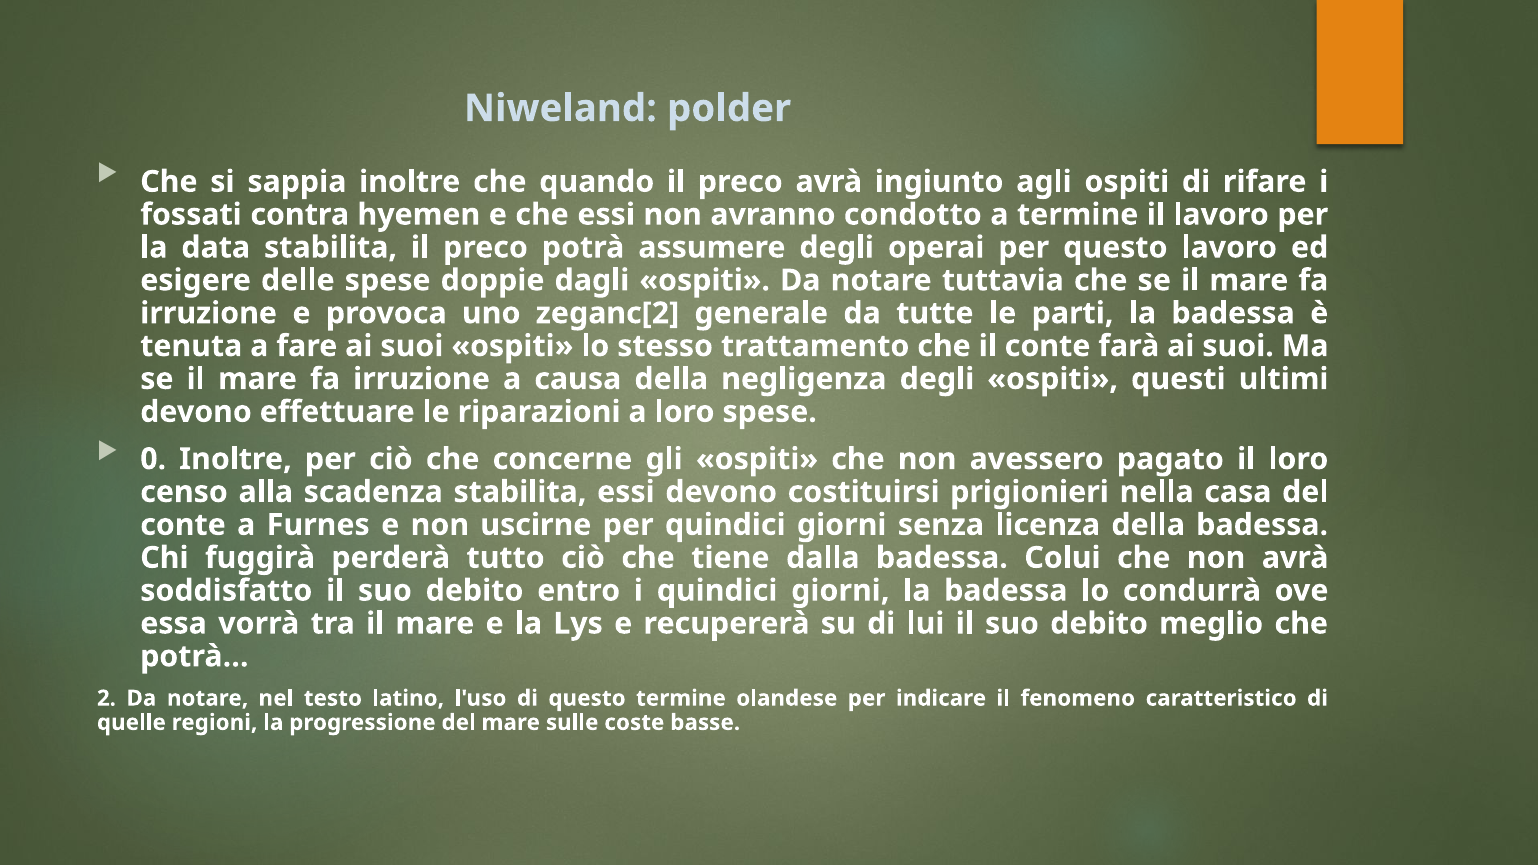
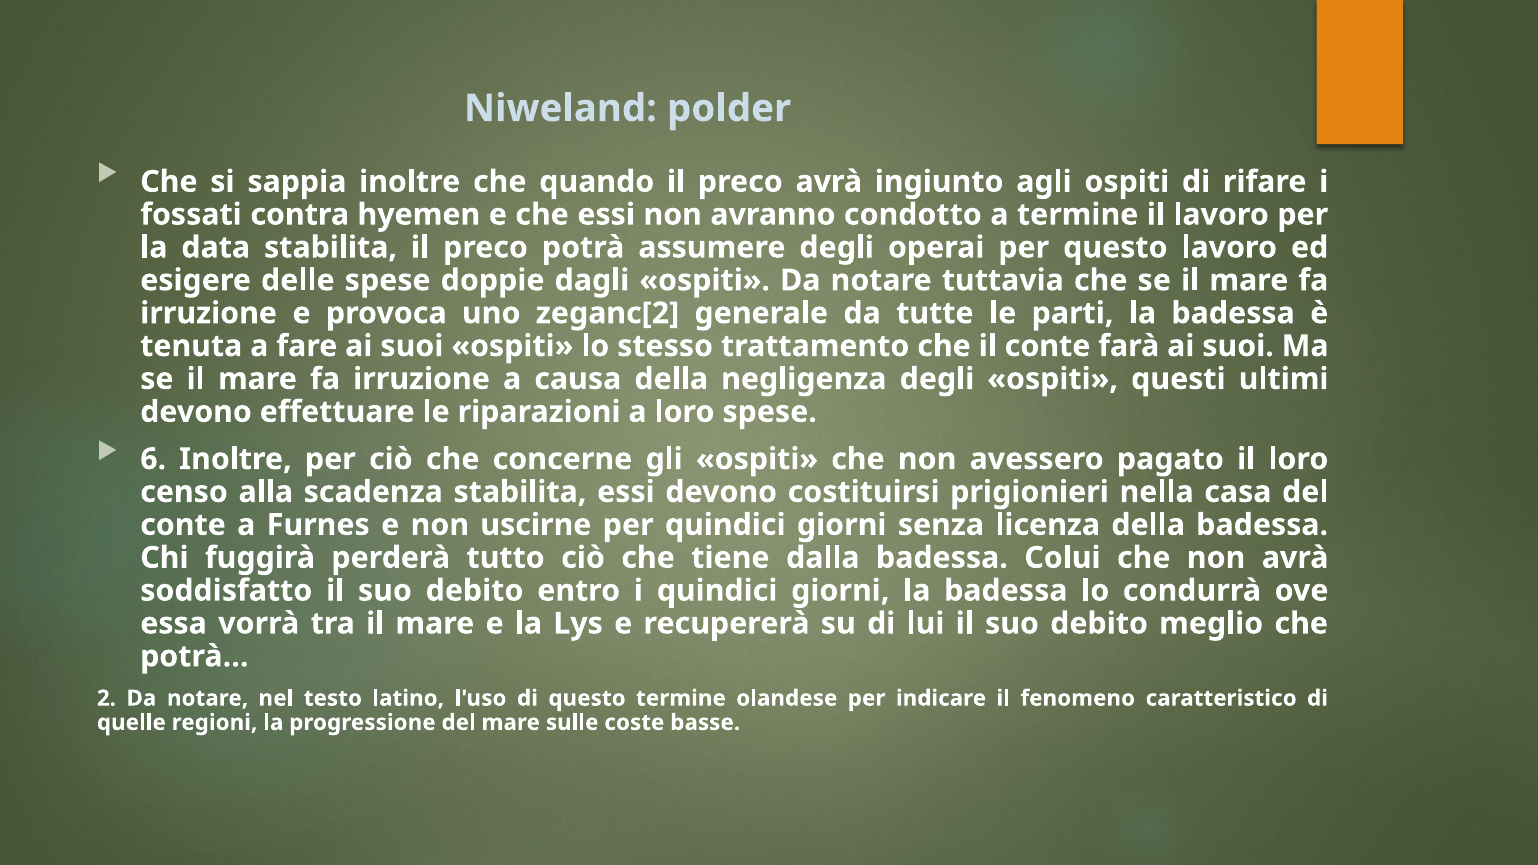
0: 0 -> 6
